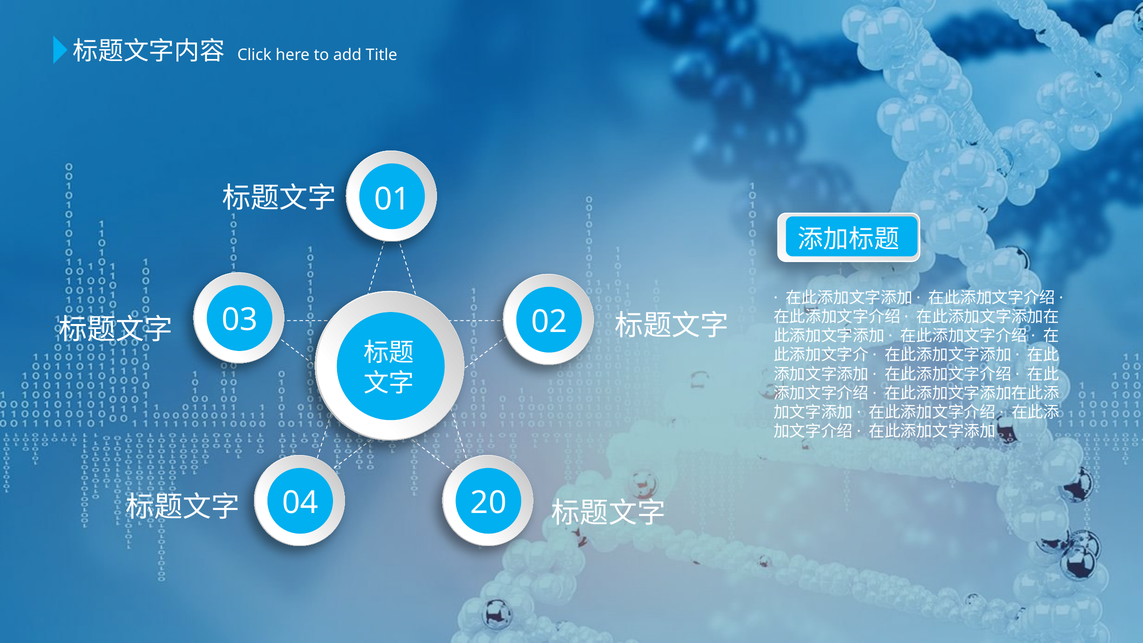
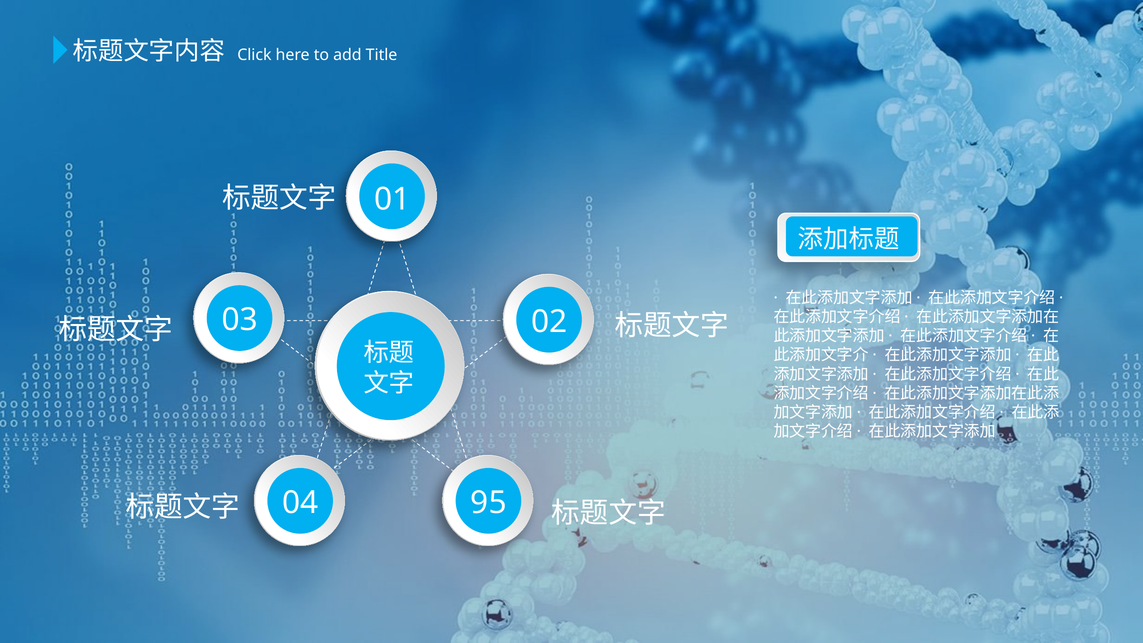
20: 20 -> 95
